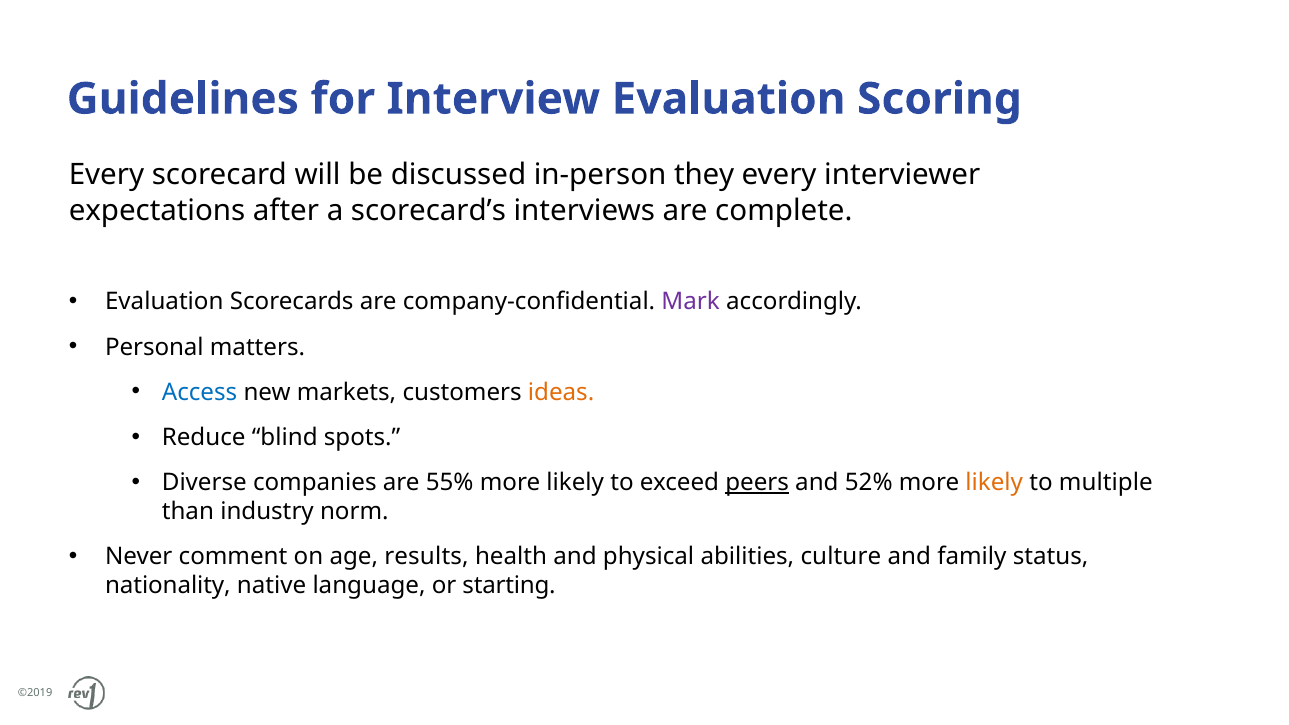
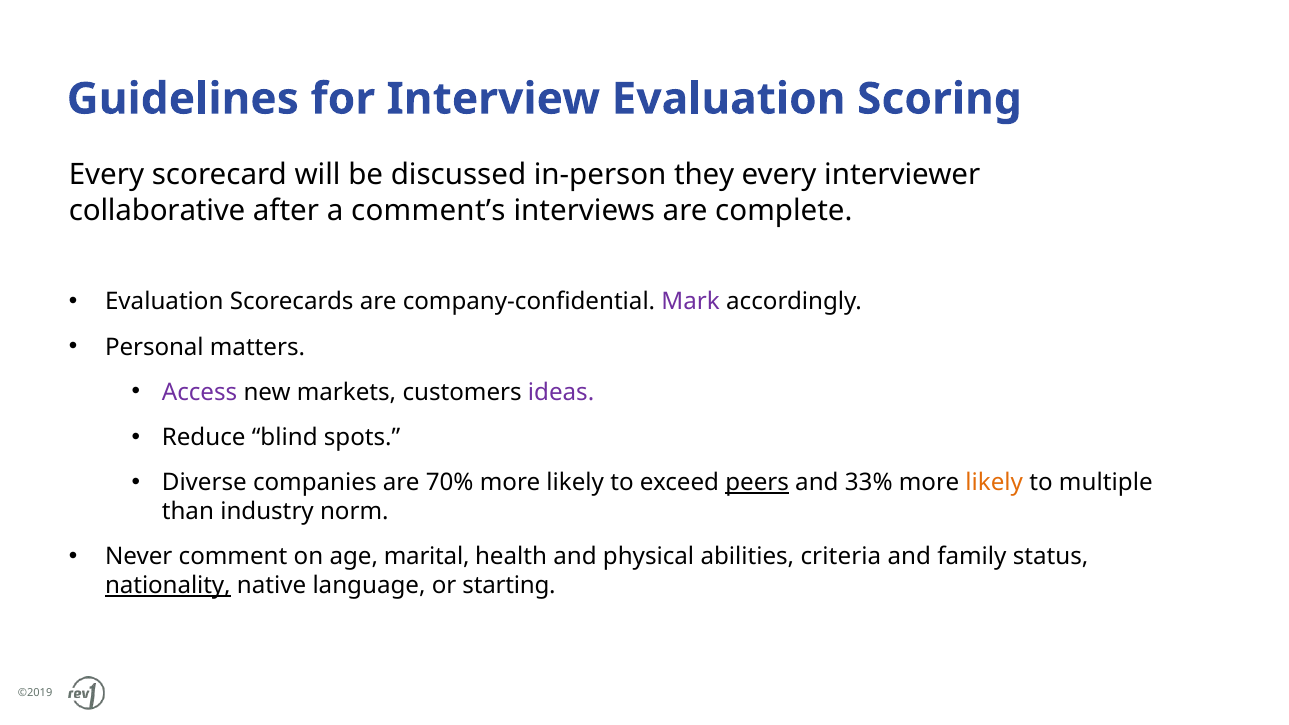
expectations: expectations -> collaborative
scorecard’s: scorecard’s -> comment’s
Access colour: blue -> purple
ideas colour: orange -> purple
55%: 55% -> 70%
52%: 52% -> 33%
results: results -> marital
culture: culture -> criteria
nationality underline: none -> present
